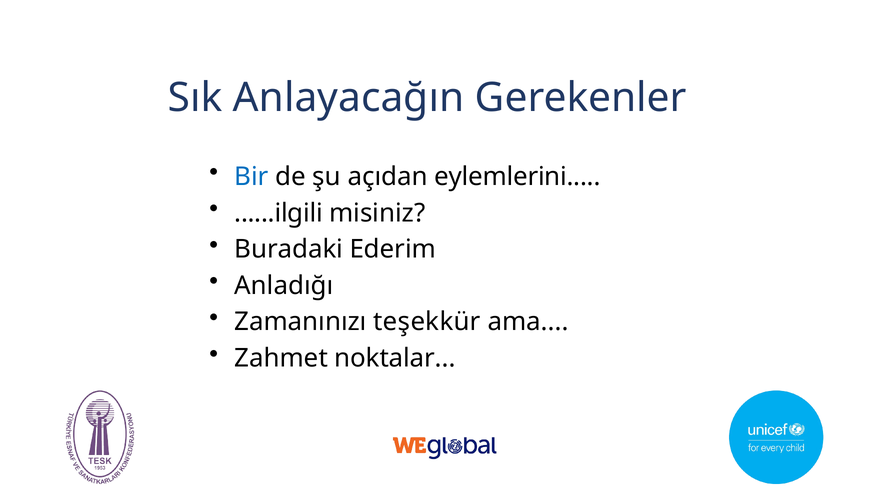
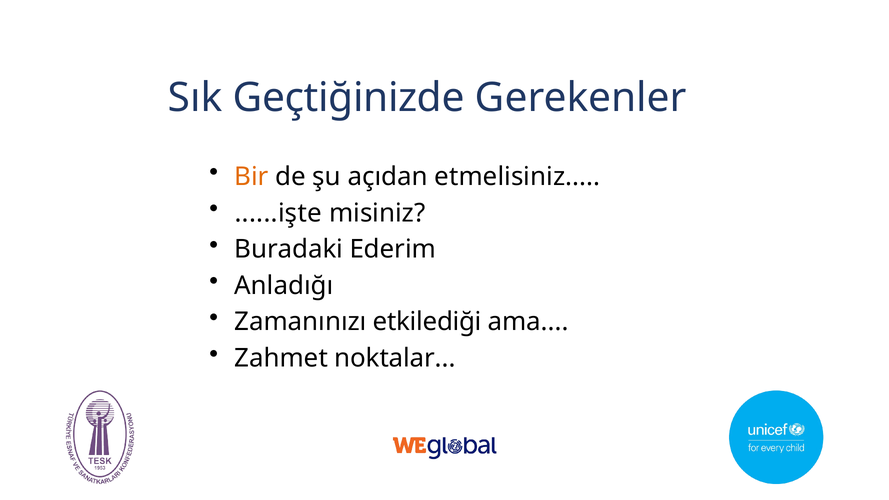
Anlayacağın: Anlayacağın -> Geçtiğinizde
Bir colour: blue -> orange
eylemlerini: eylemlerini -> etmelisiniz
......ilgili: ......ilgili -> ......işte
teşekkür: teşekkür -> etkilediği
